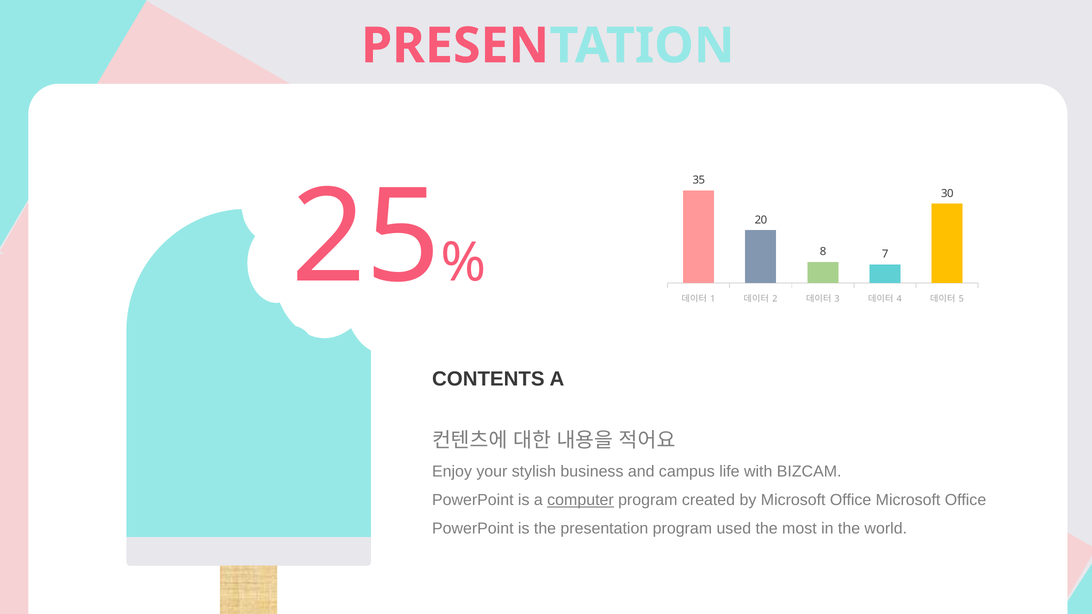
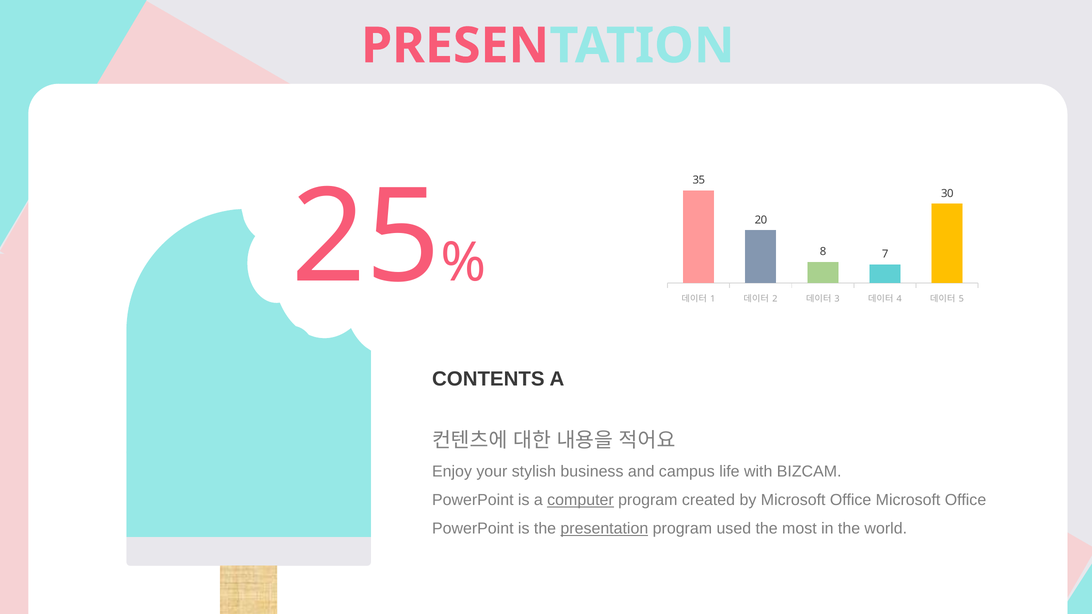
presentation at (604, 529) underline: none -> present
